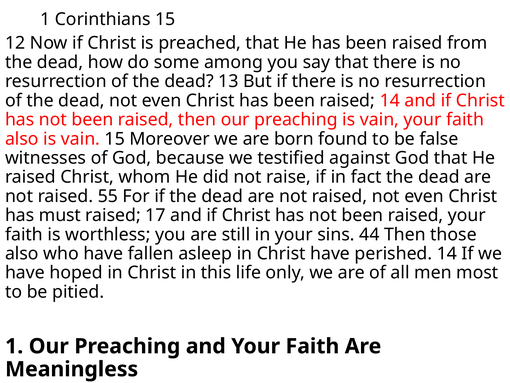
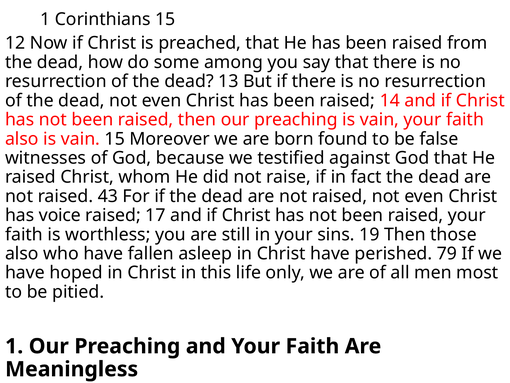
55: 55 -> 43
must: must -> voice
44: 44 -> 19
perished 14: 14 -> 79
